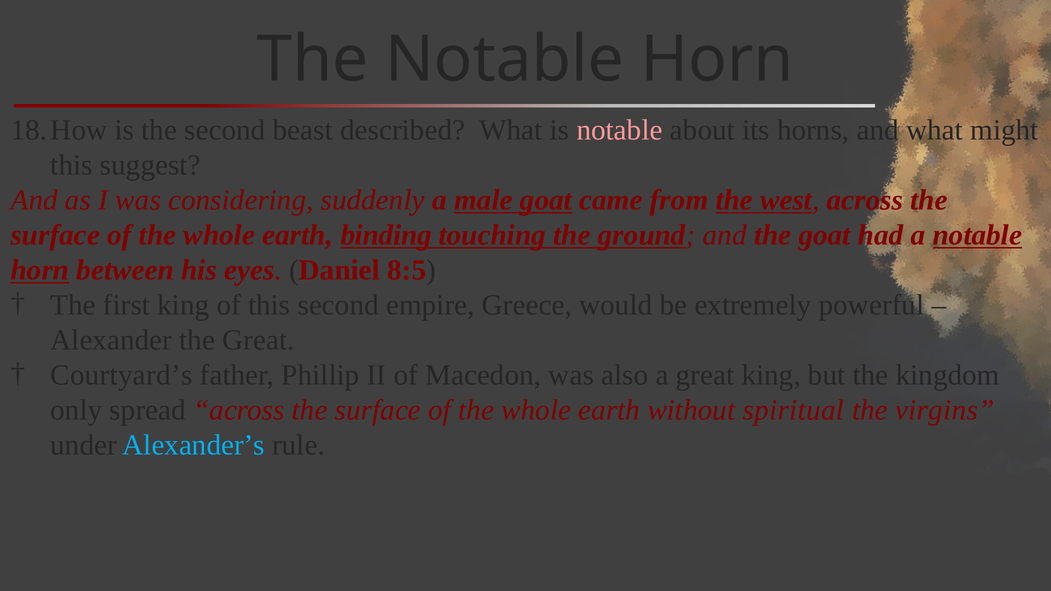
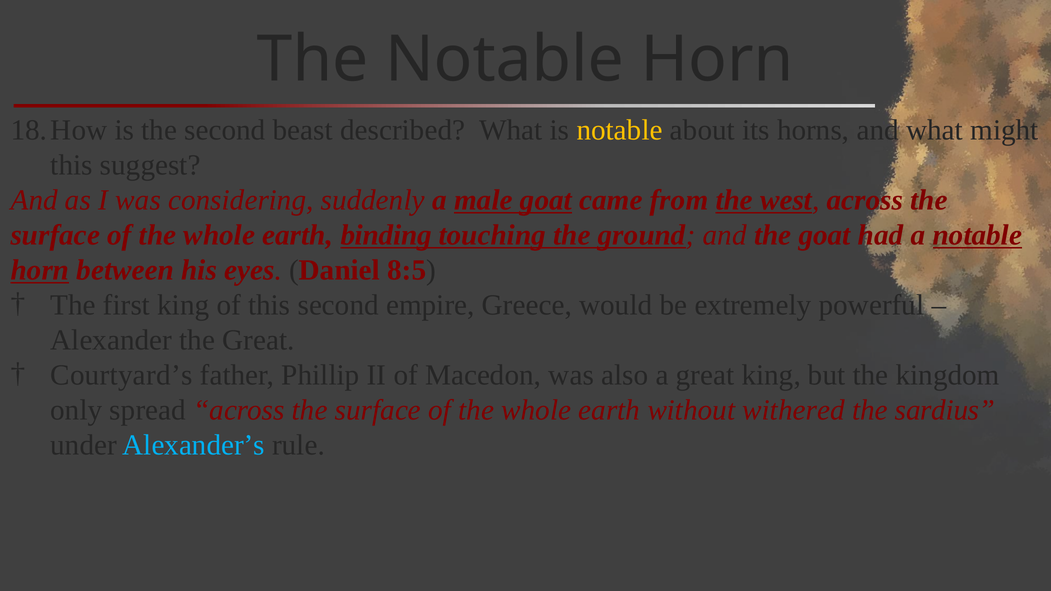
notable at (620, 130) colour: pink -> yellow
spiritual: spiritual -> withered
virgins: virgins -> sardius
